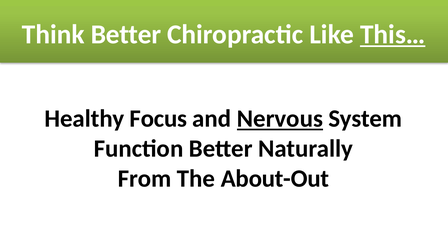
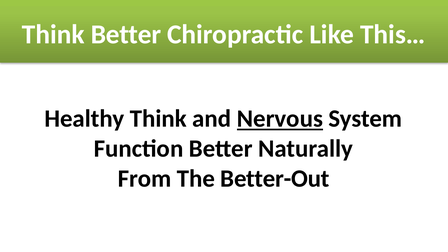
This… underline: present -> none
Healthy Focus: Focus -> Think
About-Out: About-Out -> Better-Out
